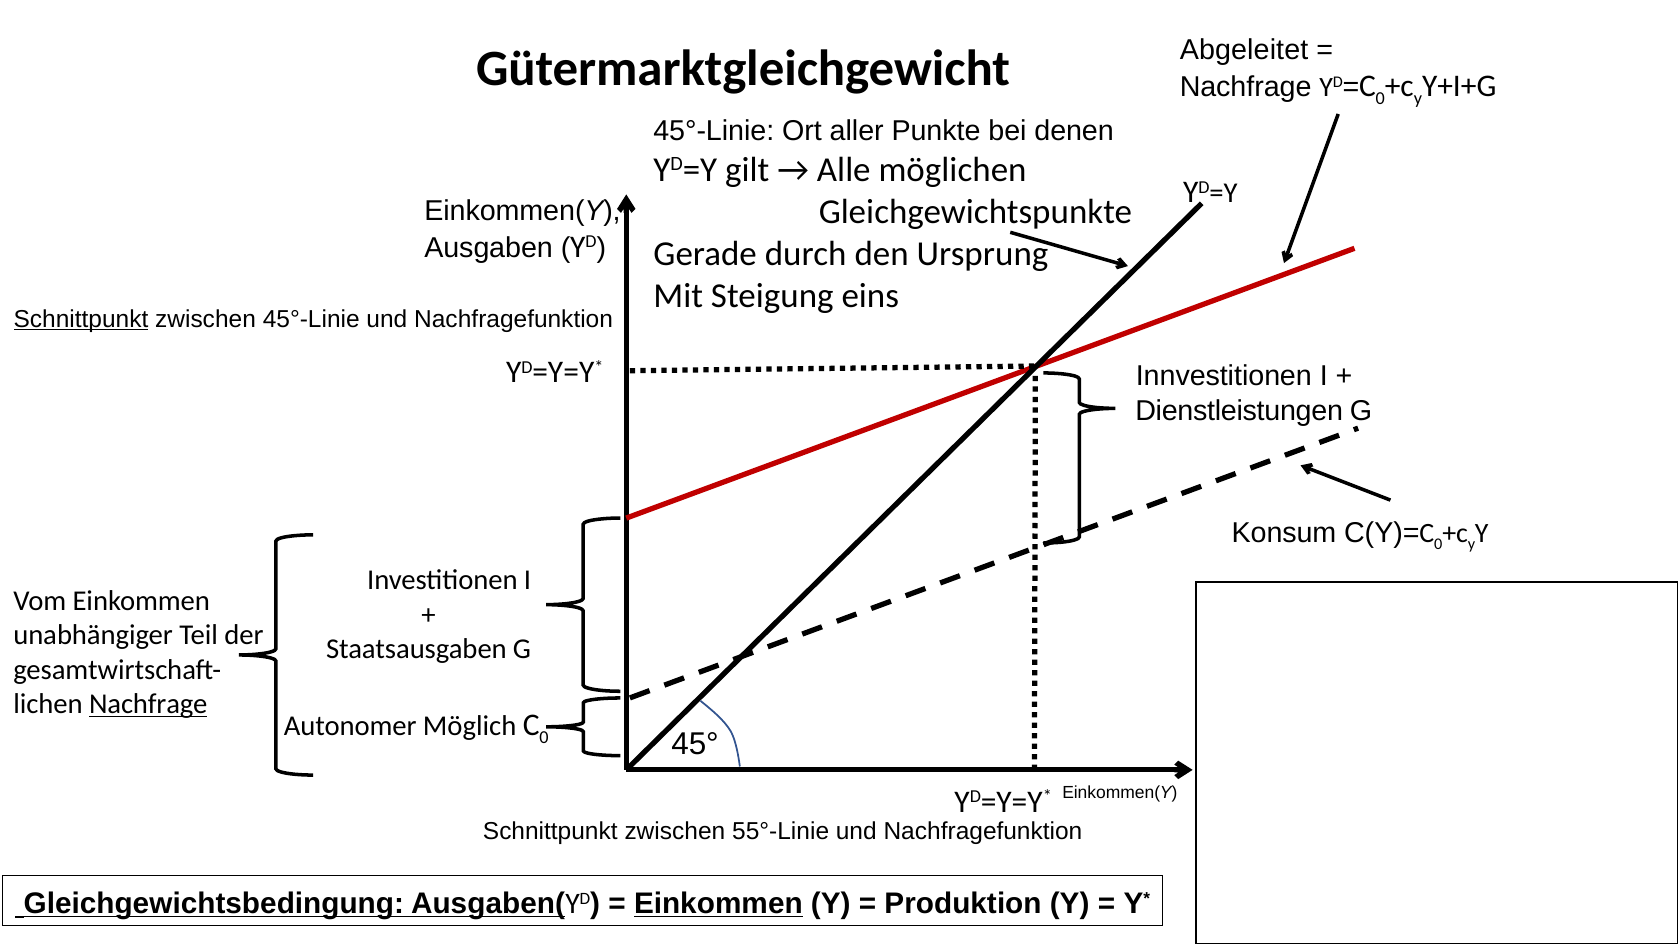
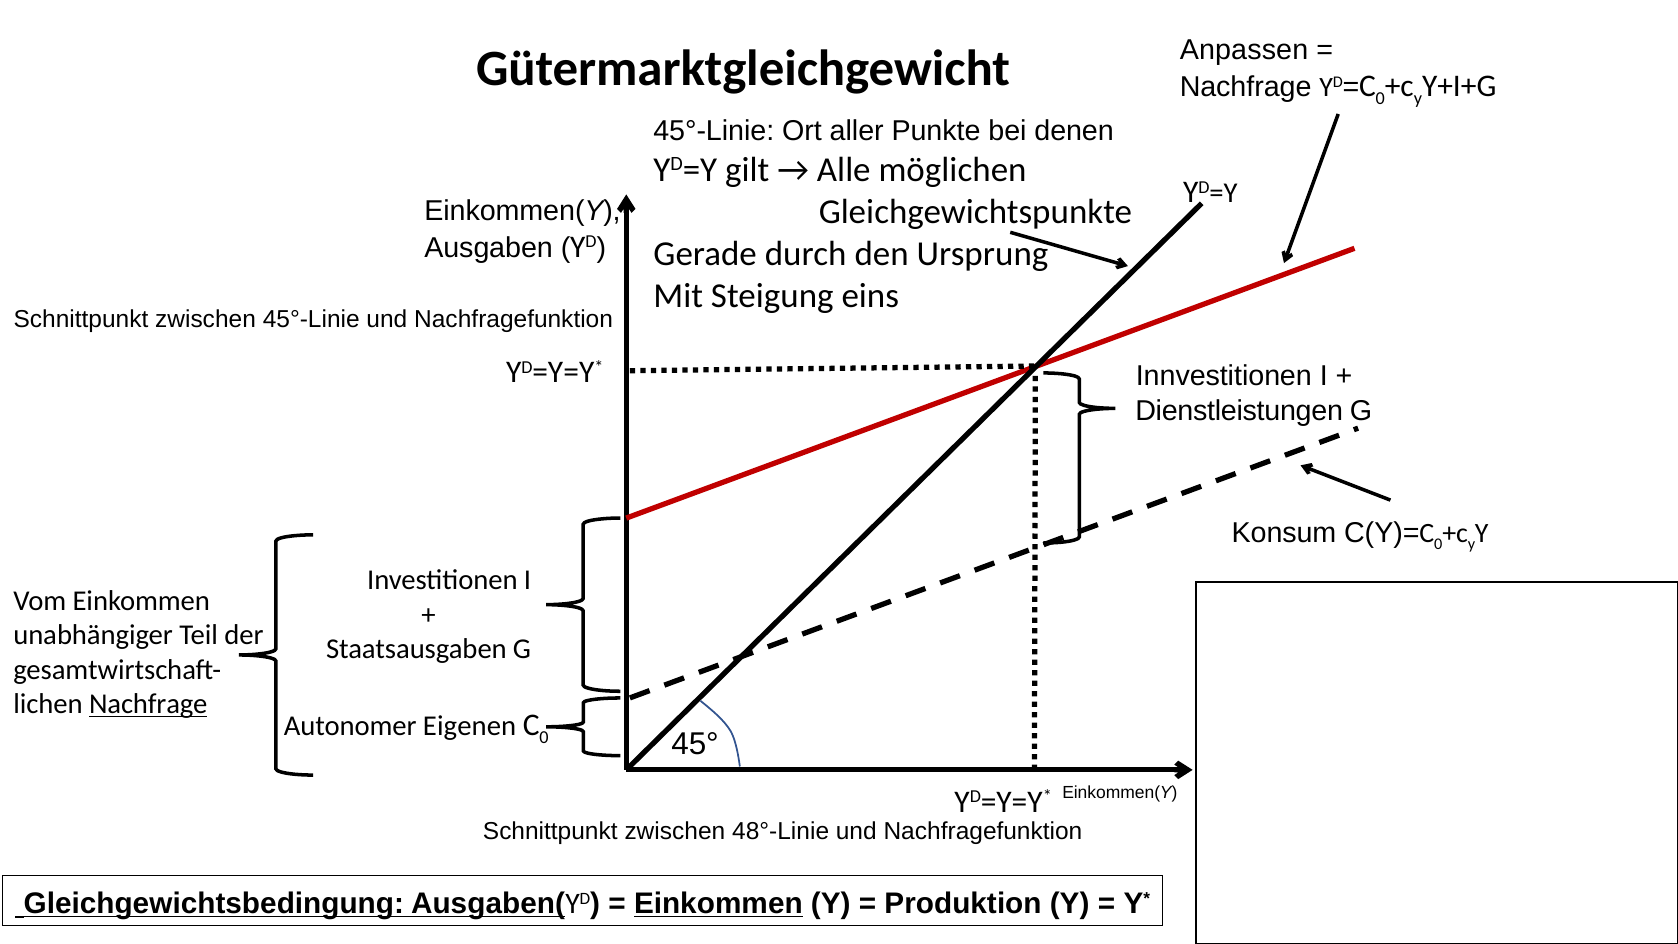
Abgeleitet: Abgeleitet -> Anpassen
Schnittpunkt at (81, 319) underline: present -> none
Möglich: Möglich -> Eigenen
55°-Linie: 55°-Linie -> 48°-Linie
